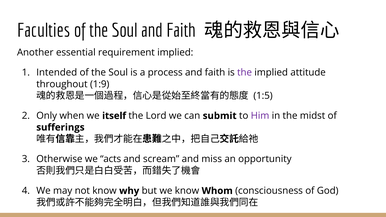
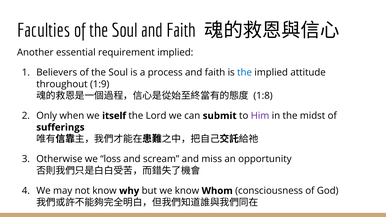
Intended: Intended -> Believers
the at (245, 73) colour: purple -> blue
1:5: 1:5 -> 1:8
acts: acts -> loss
